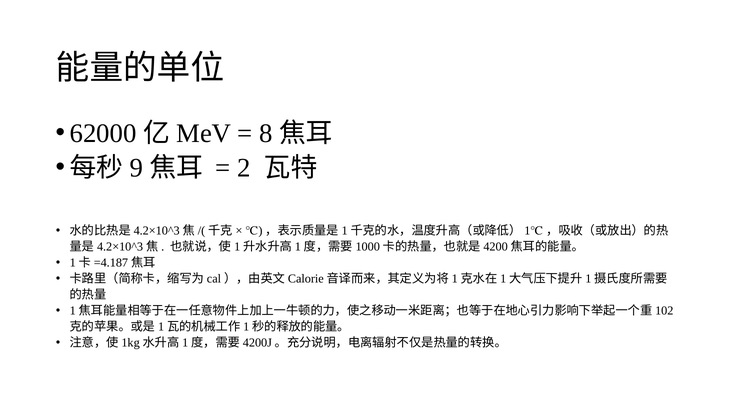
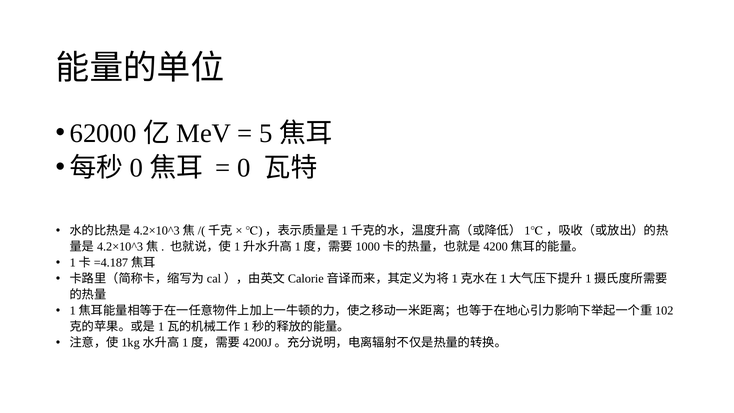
8: 8 -> 5
9 at (136, 168): 9 -> 0
2 at (244, 168): 2 -> 0
